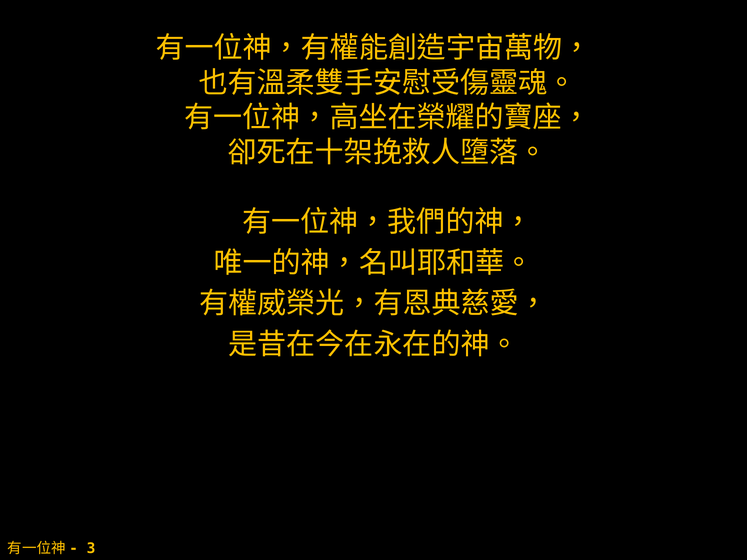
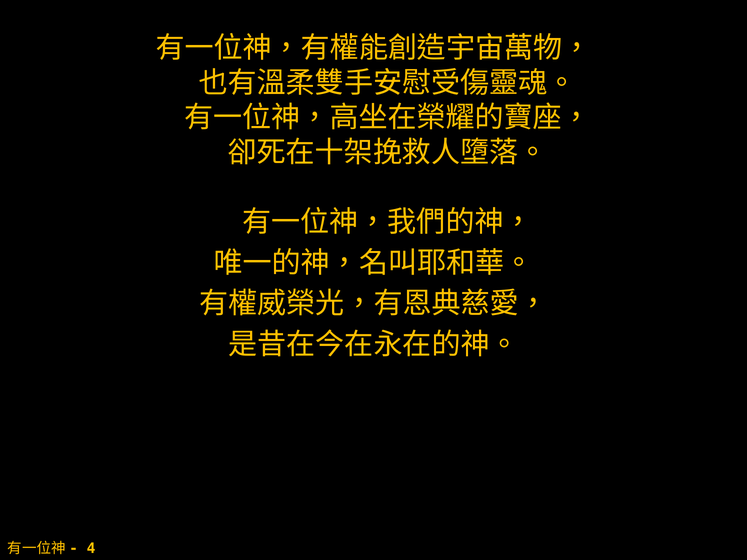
3: 3 -> 4
